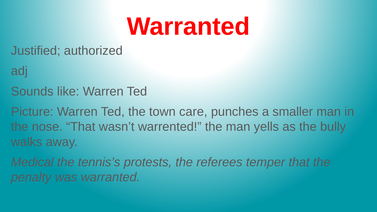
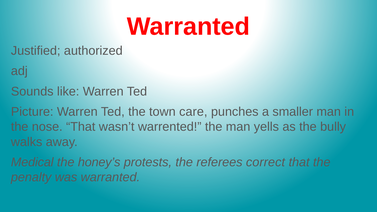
tennis’s: tennis’s -> honey’s
temper: temper -> correct
